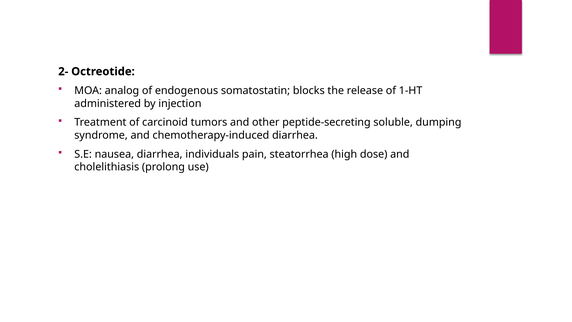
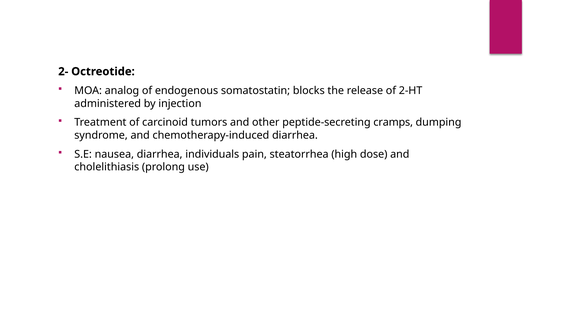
1-HT: 1-HT -> 2-HT
soluble: soluble -> cramps
